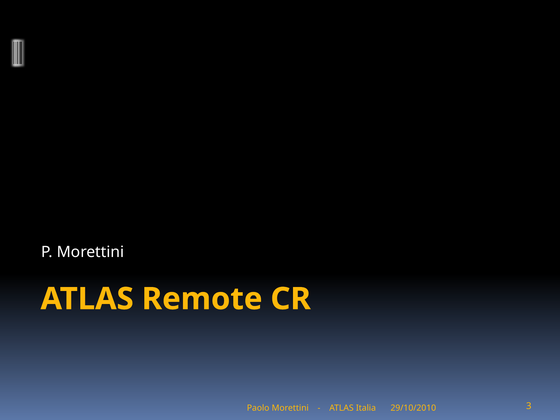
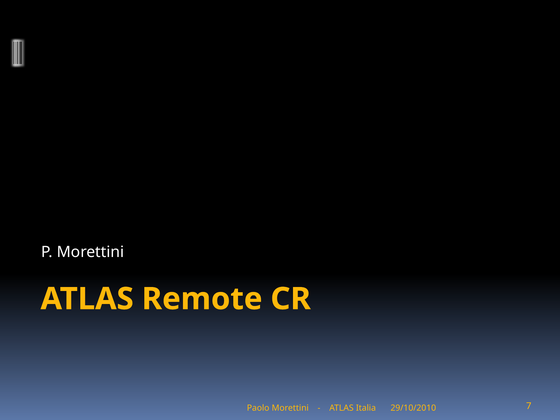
3: 3 -> 7
